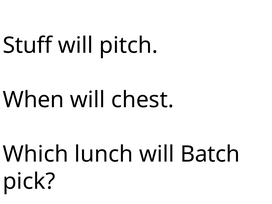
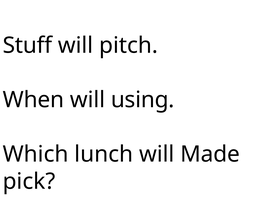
chest: chest -> using
Batch: Batch -> Made
